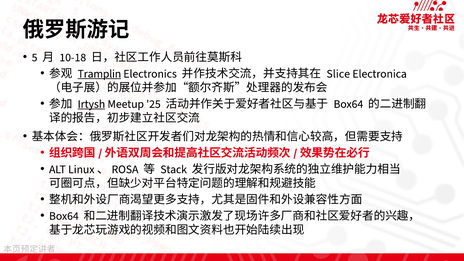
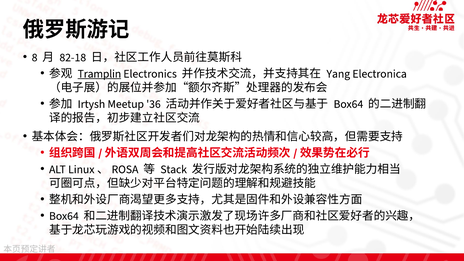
5: 5 -> 8
10-18: 10-18 -> 82-18
Slice: Slice -> Yang
Irtysh underline: present -> none
25: 25 -> 36
